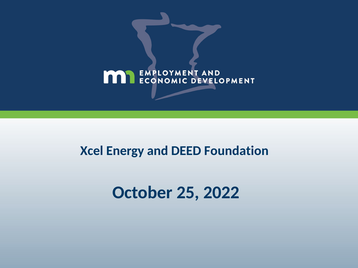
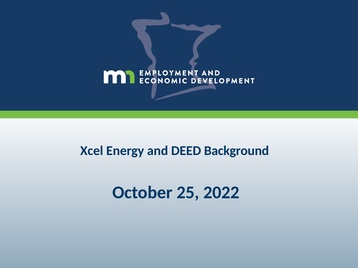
Foundation: Foundation -> Background
